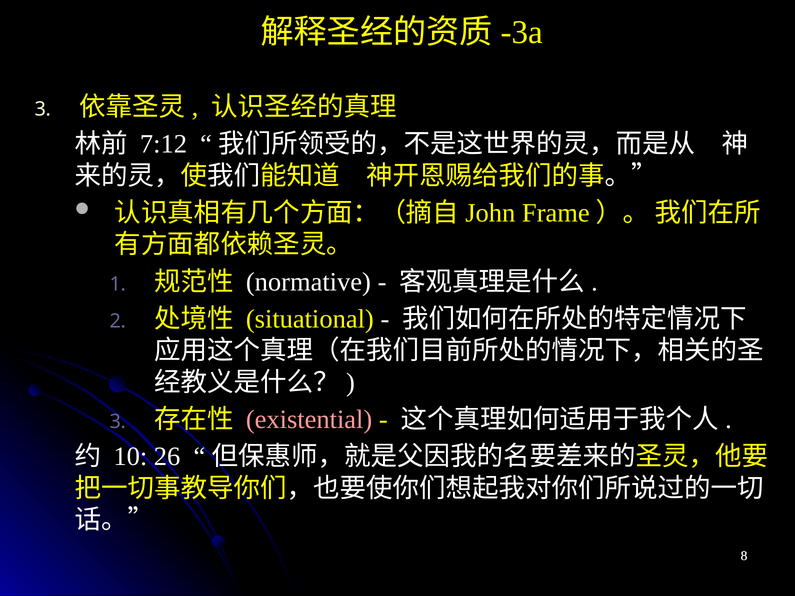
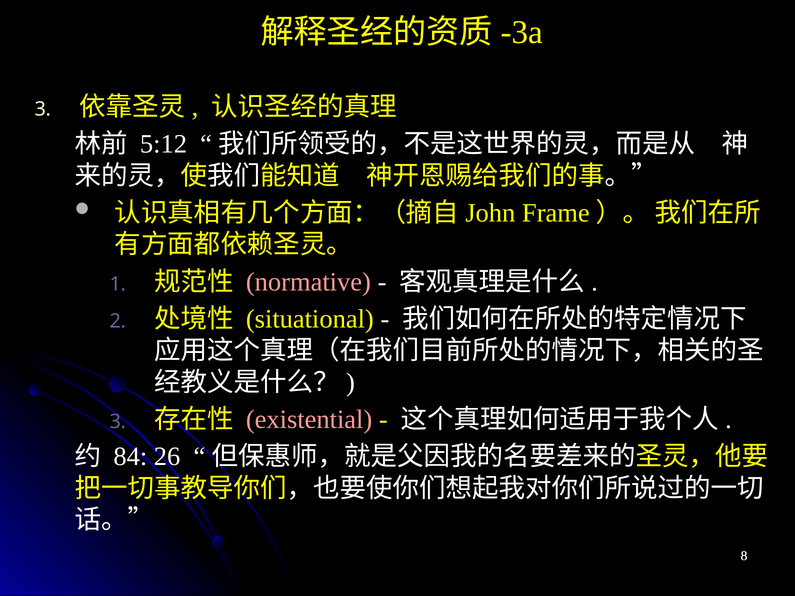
7:12: 7:12 -> 5:12
normative colour: white -> pink
10: 10 -> 84
